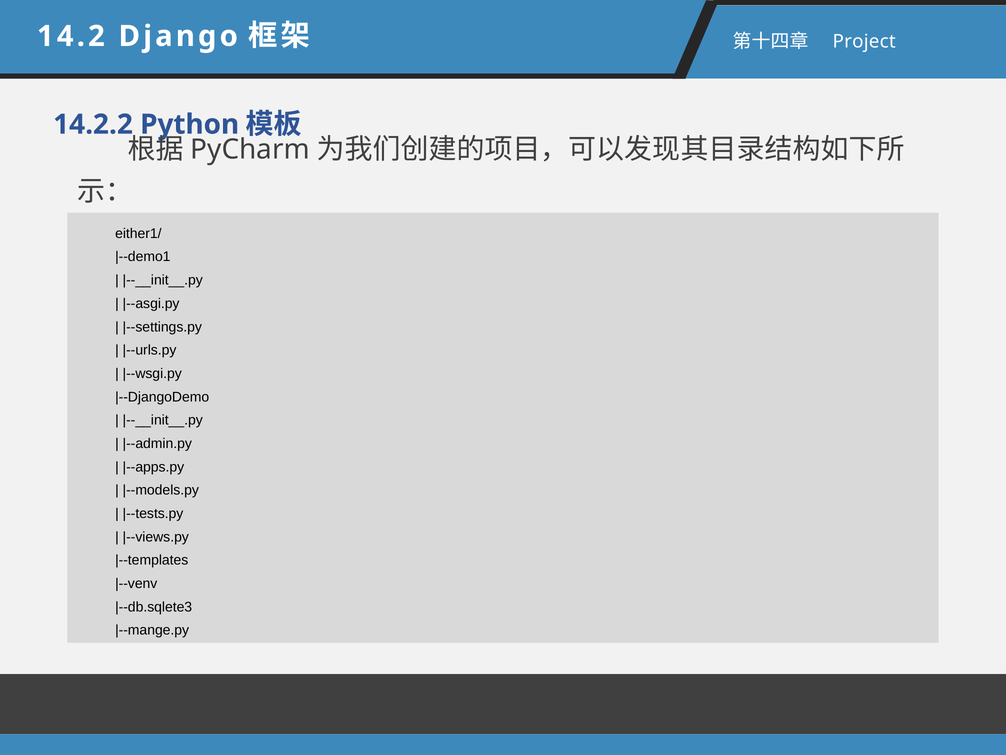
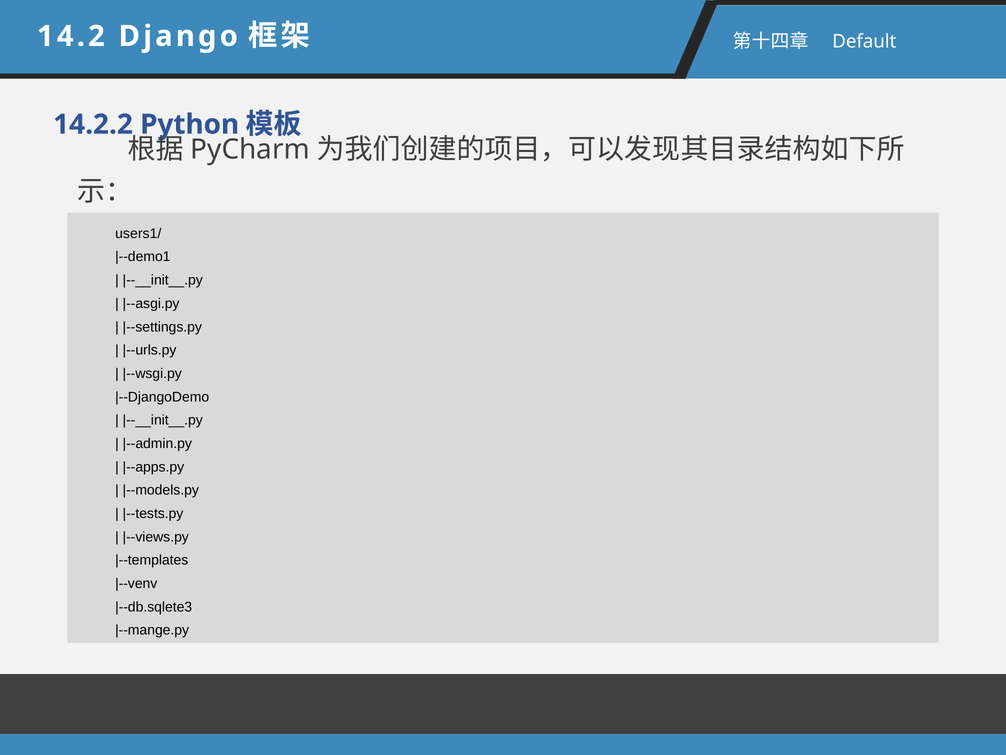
Project: Project -> Default
either1/: either1/ -> users1/
